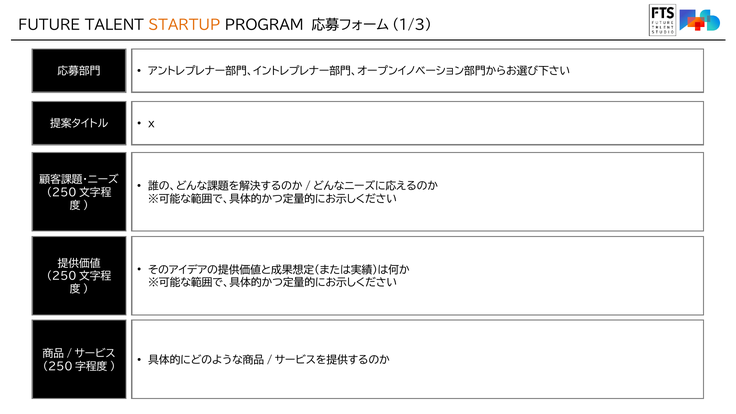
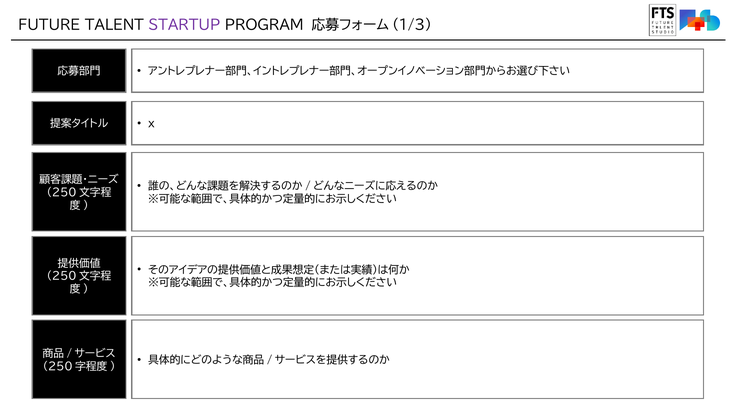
STARTUP colour: orange -> purple
